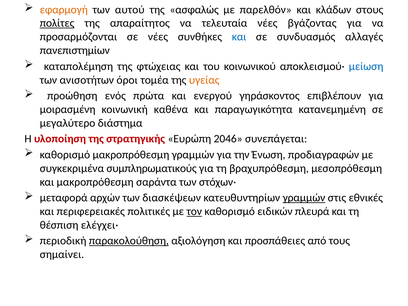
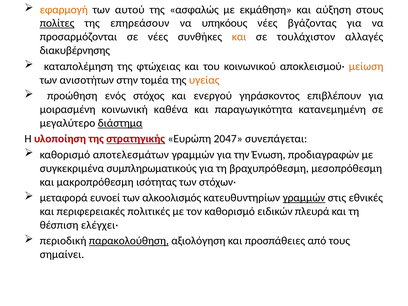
παρελθόν: παρελθόν -> εκμάθηση
κλάδων: κλάδων -> αύξηση
απαραίτητος: απαραίτητος -> επηρεάσουν
τελευταία: τελευταία -> υπηκόους
και at (239, 37) colour: blue -> orange
συνδυασμός: συνδυασμός -> τουλάχιστον
πανεπιστημίων: πανεπιστημίων -> διακυβέρνησης
μείωση colour: blue -> orange
όροι: όροι -> στην
πρώτα: πρώτα -> στόχος
διάστημα underline: none -> present
στρατηγικής underline: none -> present
2046: 2046 -> 2047
καθορισμό μακροπρόθεσμη: μακροπρόθεσμη -> αποτελεσμάτων
σαράντα: σαράντα -> ισότητας
αρχών: αρχών -> ευνοεί
διασκέψεων: διασκέψεων -> αλκοολισμός
τον underline: present -> none
